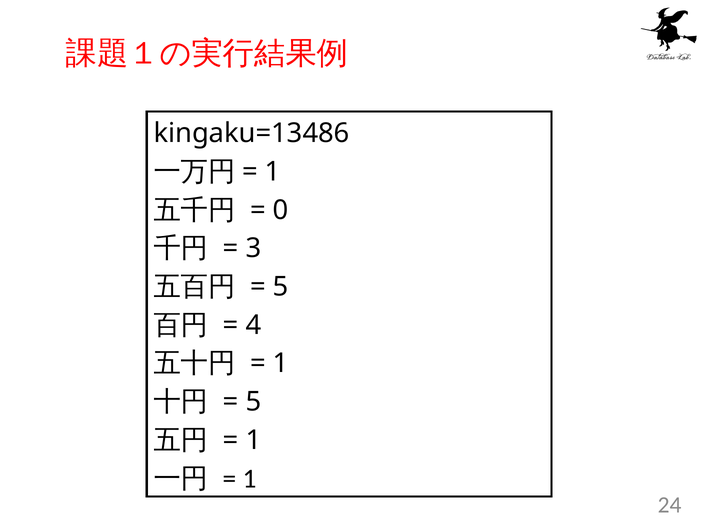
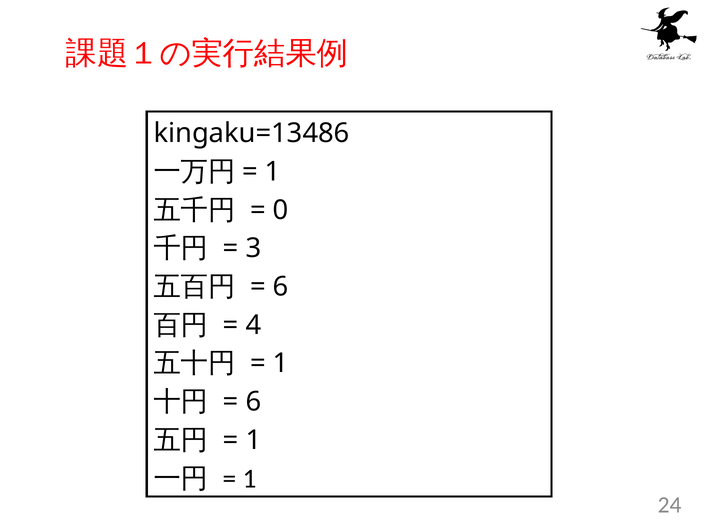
5 at (281, 287): 5 -> 6
5 at (253, 402): 5 -> 6
